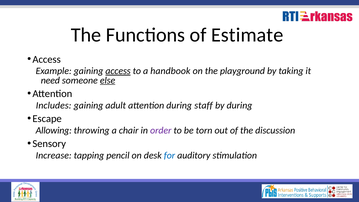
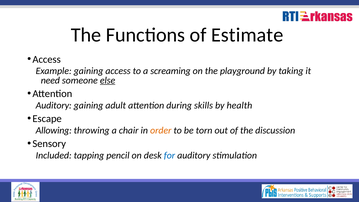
access at (118, 71) underline: present -> none
handbook: handbook -> screaming
Includes at (54, 105): Includes -> Auditory
staff: staff -> skills
by during: during -> health
order colour: purple -> orange
Increase: Increase -> Included
